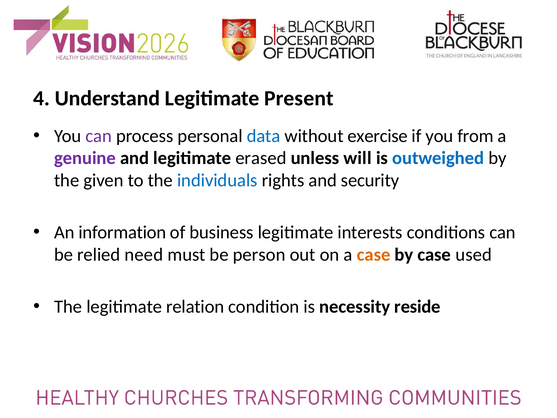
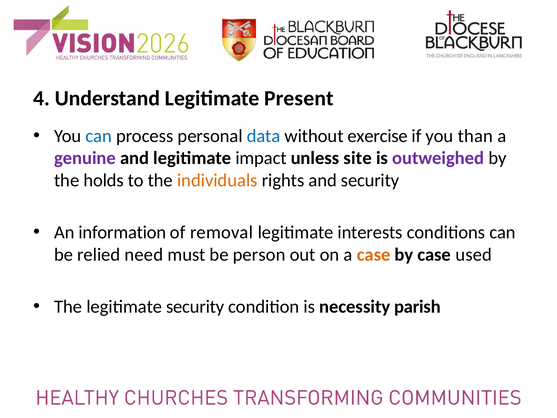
can at (99, 136) colour: purple -> blue
from: from -> than
erased: erased -> impact
will: will -> site
outweighed colour: blue -> purple
given: given -> holds
individuals colour: blue -> orange
business: business -> removal
legitimate relation: relation -> security
reside: reside -> parish
